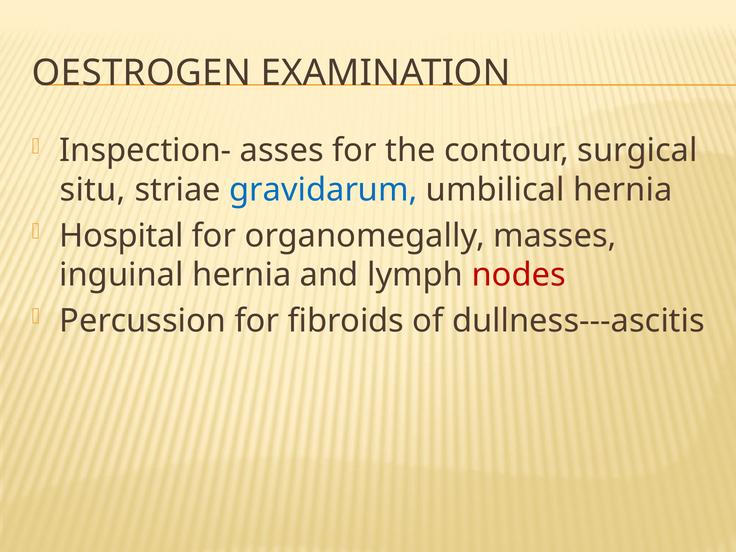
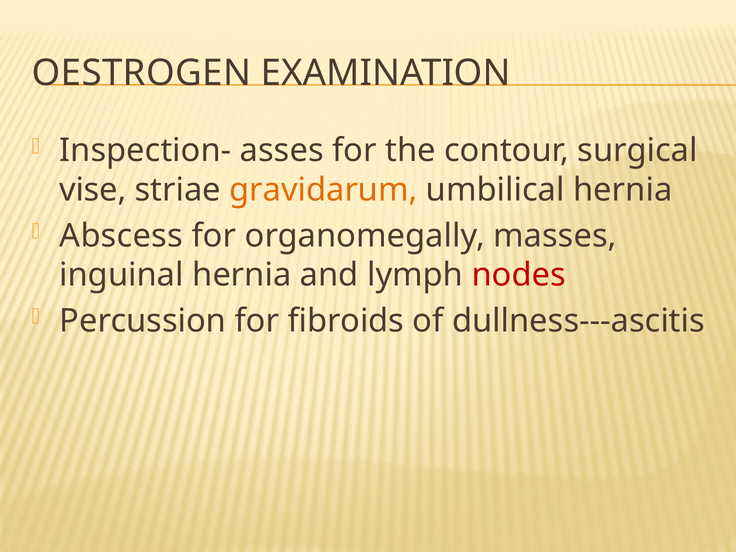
situ: situ -> vise
gravidarum colour: blue -> orange
Hospital: Hospital -> Abscess
